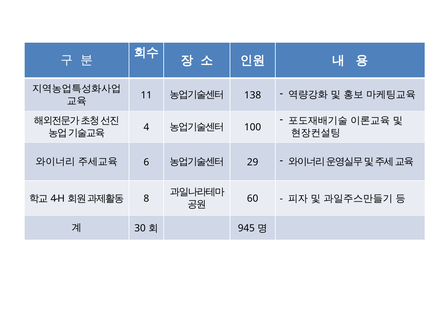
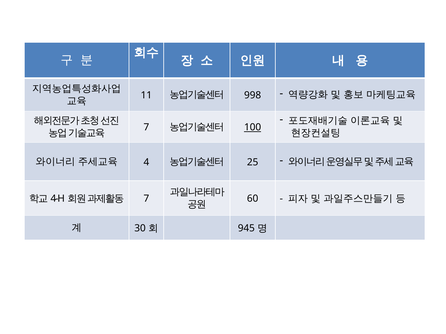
138: 138 -> 998
4 at (146, 128): 4 -> 7
100 underline: none -> present
6: 6 -> 4
29: 29 -> 25
8 at (146, 199): 8 -> 7
